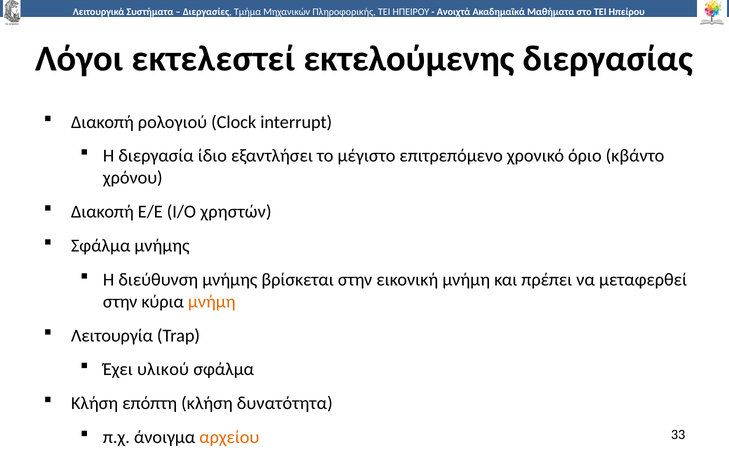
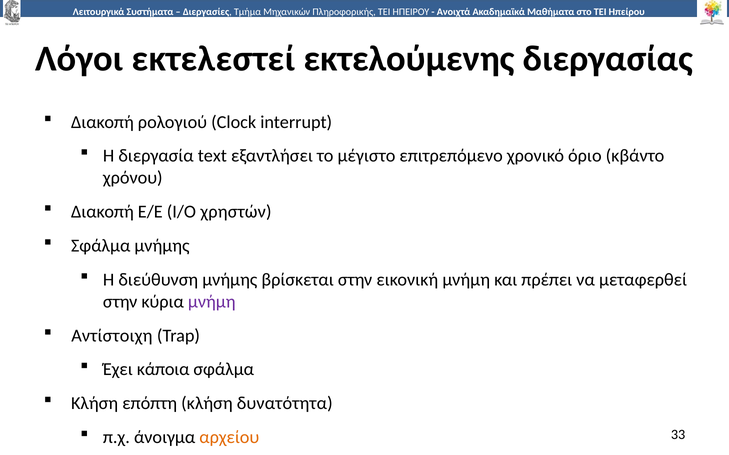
ίδιο: ίδιο -> text
μνήμη at (212, 302) colour: orange -> purple
Λειτουργία: Λειτουργία -> Αντίστοιχη
υλικού: υλικού -> κάποια
